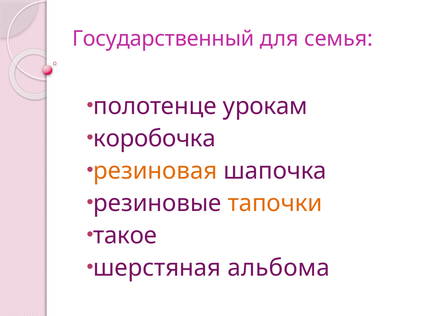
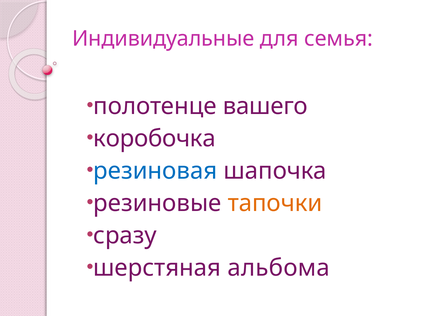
Государственный: Государственный -> Индивидуальные
урокам: урокам -> вашего
резиновая colour: orange -> blue
такое: такое -> сразу
